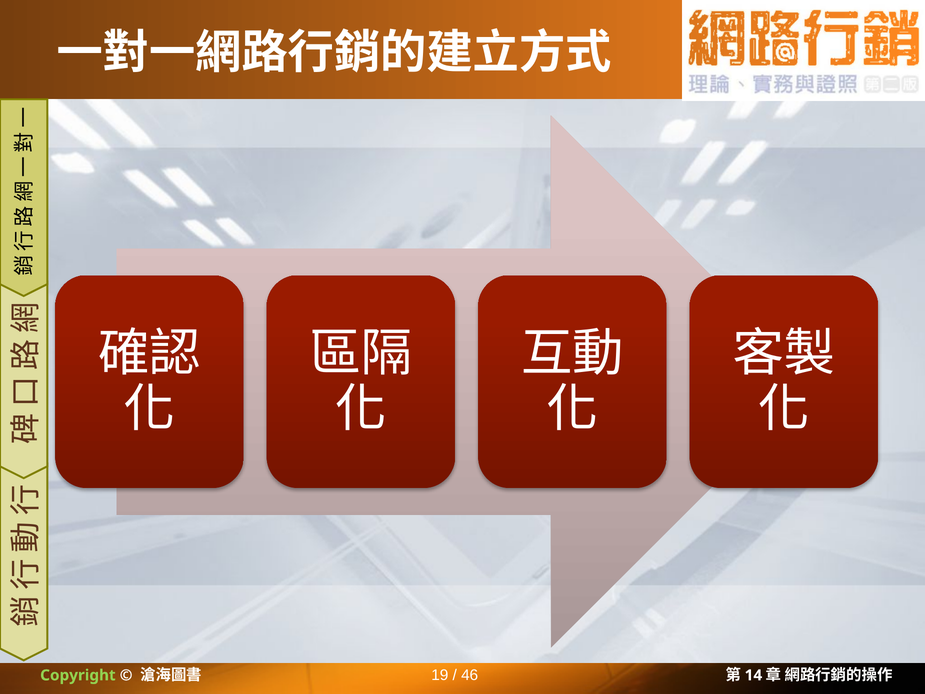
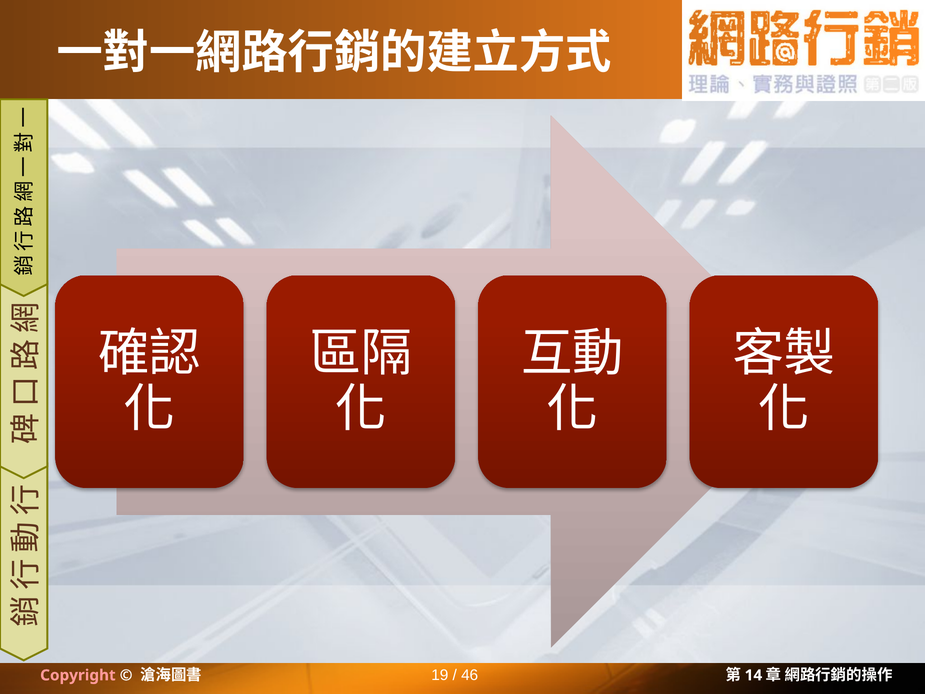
Copyright colour: light green -> pink
